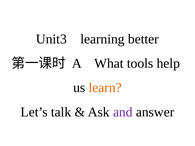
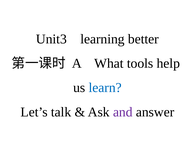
learn colour: orange -> blue
